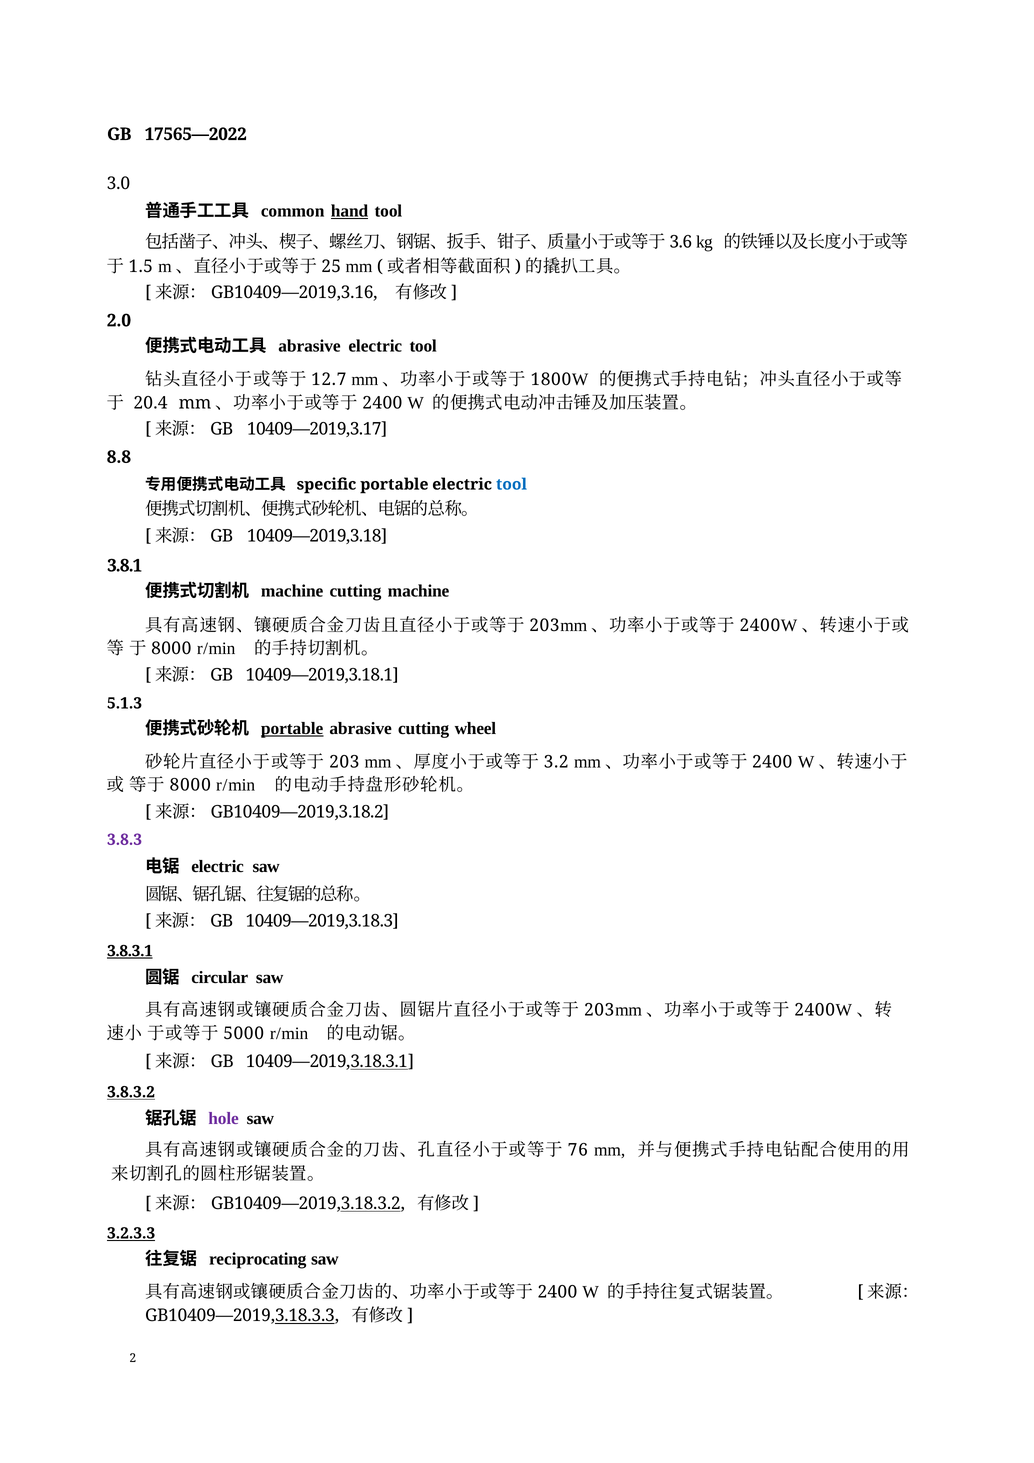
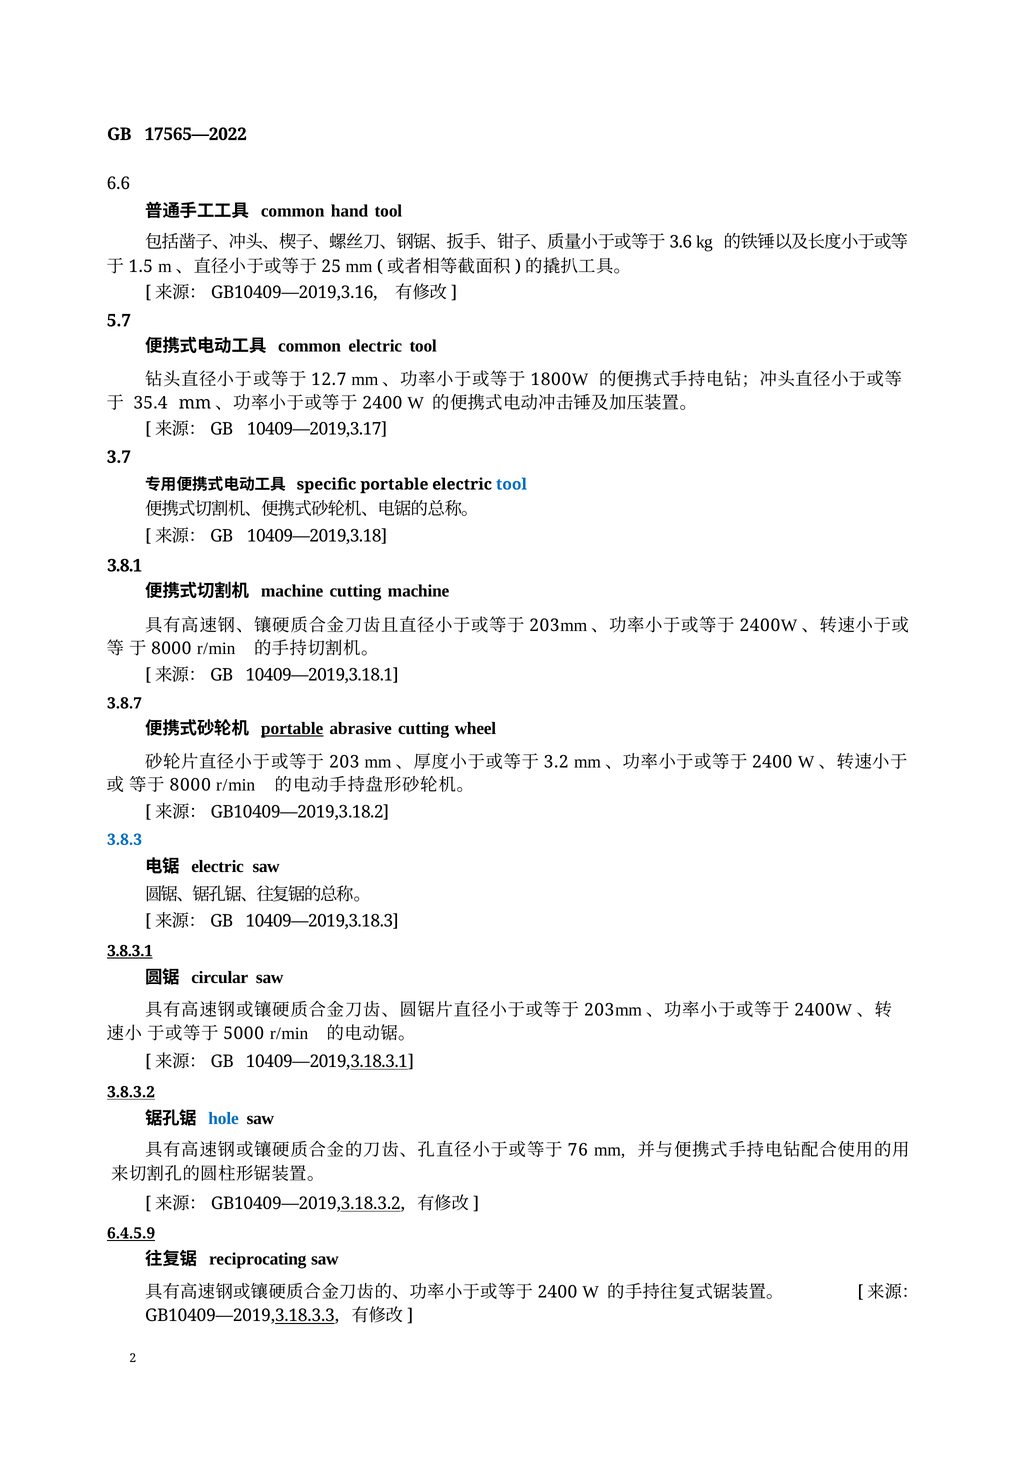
3.0: 3.0 -> 6.6
hand underline: present -> none
2.0: 2.0 -> 5.7
abrasive at (309, 346): abrasive -> common
20.4: 20.4 -> 35.4
8.8: 8.8 -> 3.7
5.1.3: 5.1.3 -> 3.8.7
3.8.3 colour: purple -> blue
hole colour: purple -> blue
3.2.3.3: 3.2.3.3 -> 6.4.5.9
